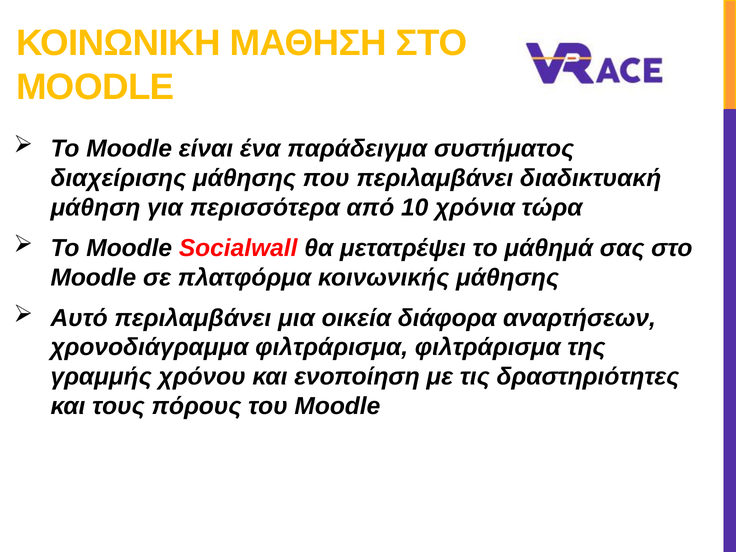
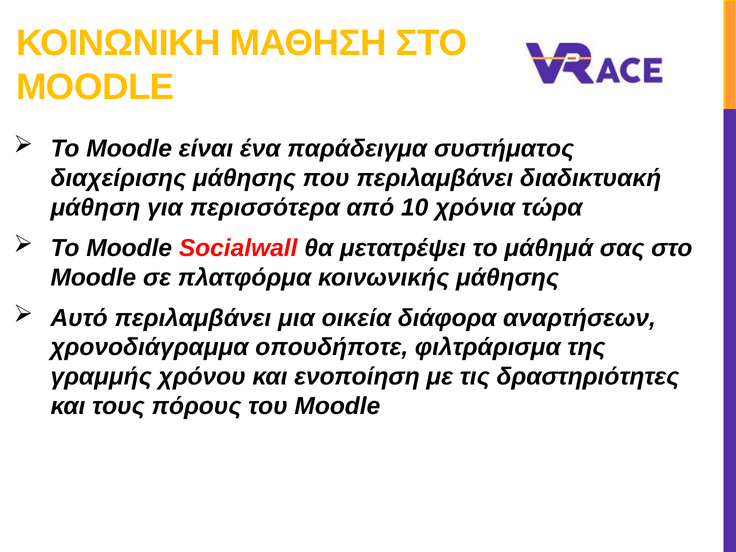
χρονοδιάγραμμα φιλτράρισμα: φιλτράρισμα -> οπουδήποτε
